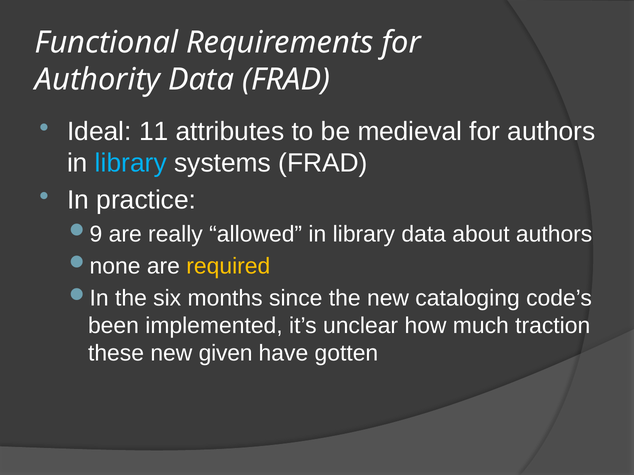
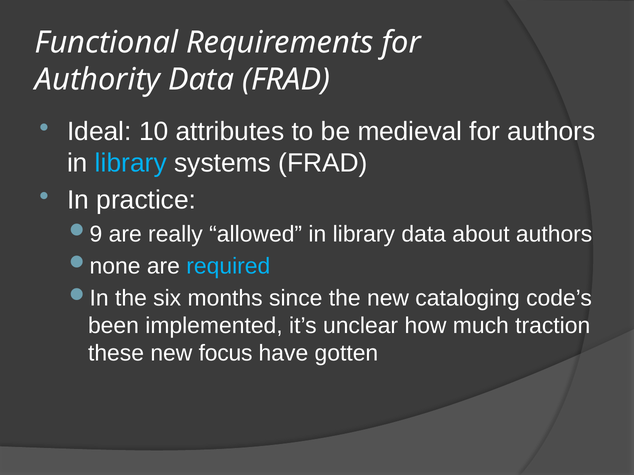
11: 11 -> 10
required colour: yellow -> light blue
given: given -> focus
